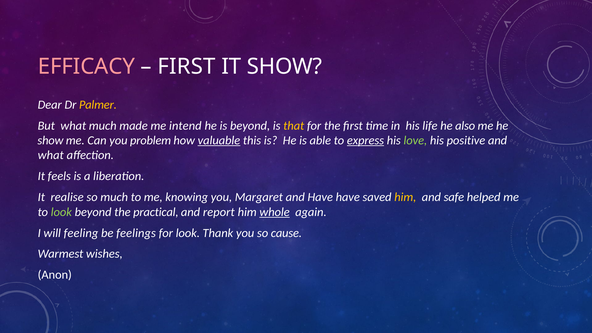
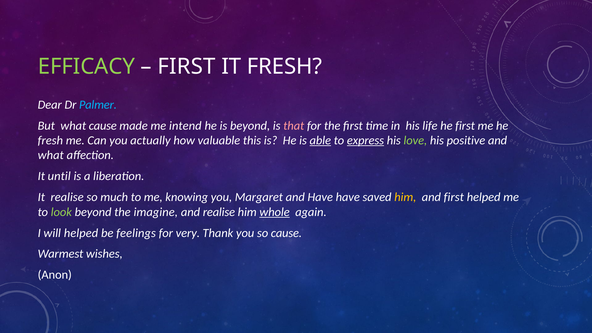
EFFICACY colour: pink -> light green
IT SHOW: SHOW -> FRESH
Palmer colour: yellow -> light blue
what much: much -> cause
that colour: yellow -> pink
he also: also -> first
show at (50, 140): show -> fresh
problem: problem -> actually
valuable underline: present -> none
able underline: none -> present
feels: feels -> until
and safe: safe -> first
practical: practical -> imagine
and report: report -> realise
will feeling: feeling -> helped
for look: look -> very
